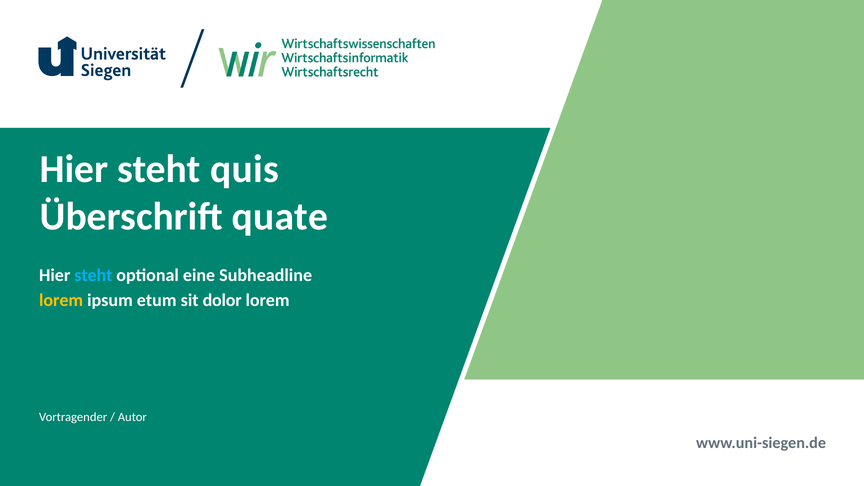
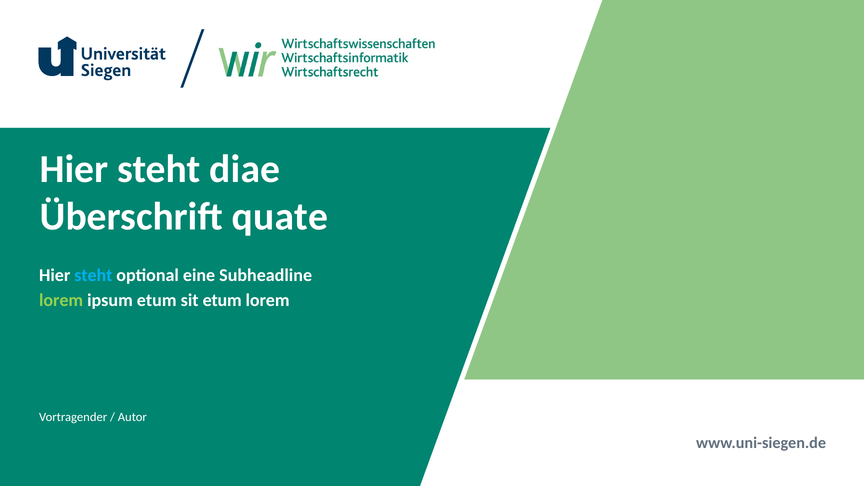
quis: quis -> diae
lorem at (61, 301) colour: yellow -> light green
sit dolor: dolor -> etum
